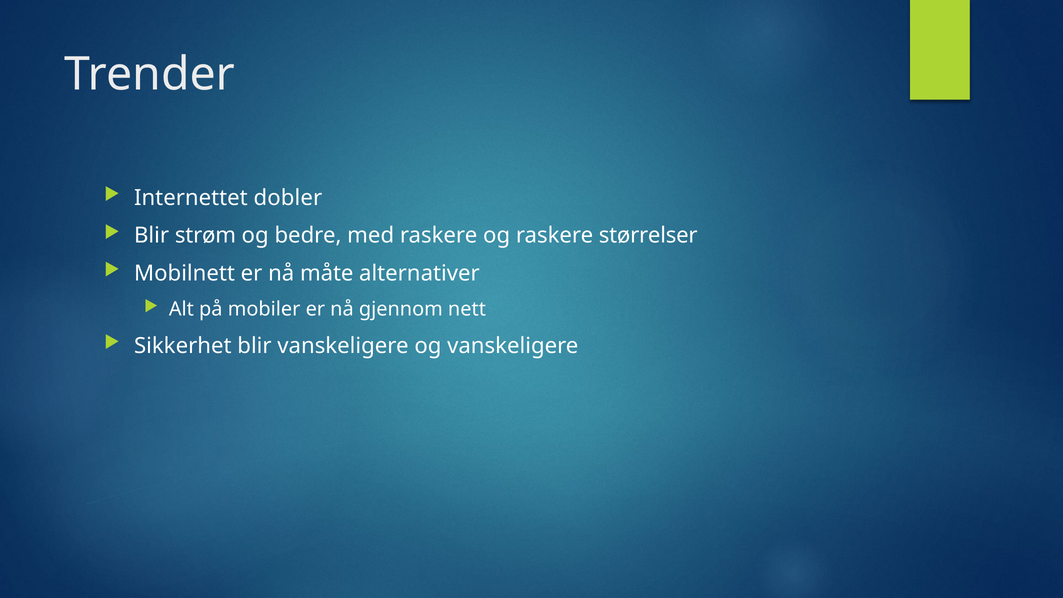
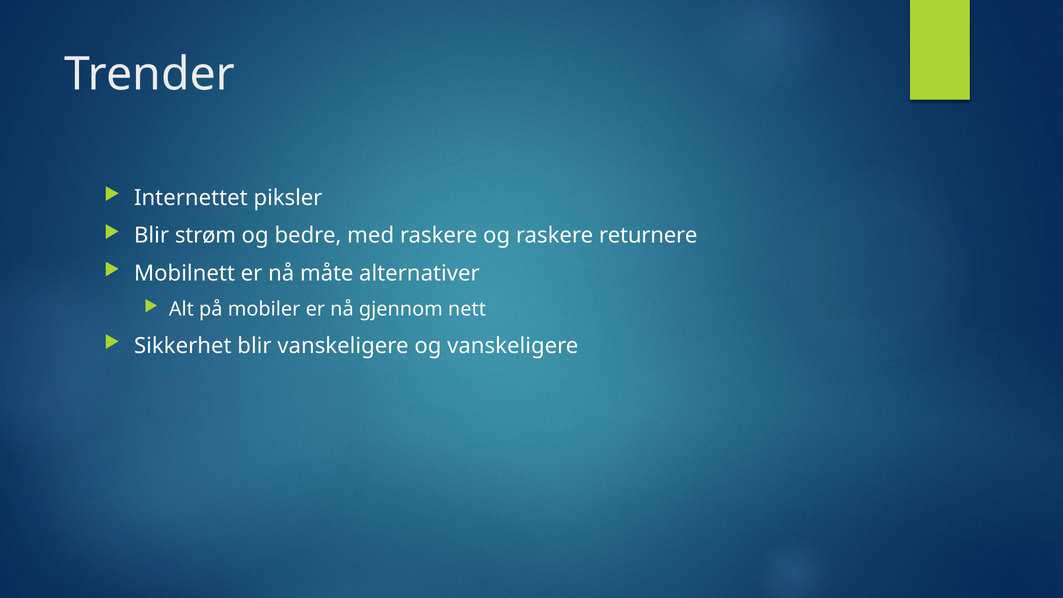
dobler: dobler -> piksler
størrelser: størrelser -> returnere
